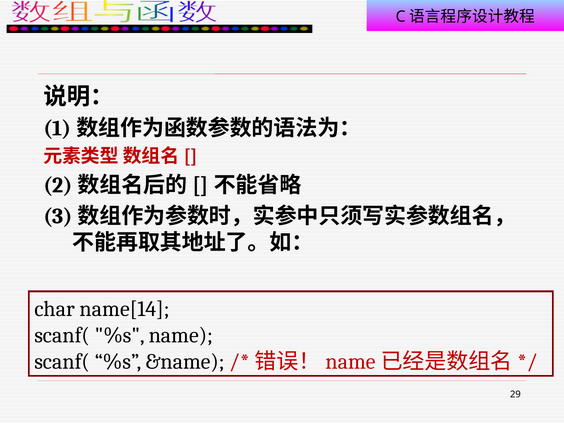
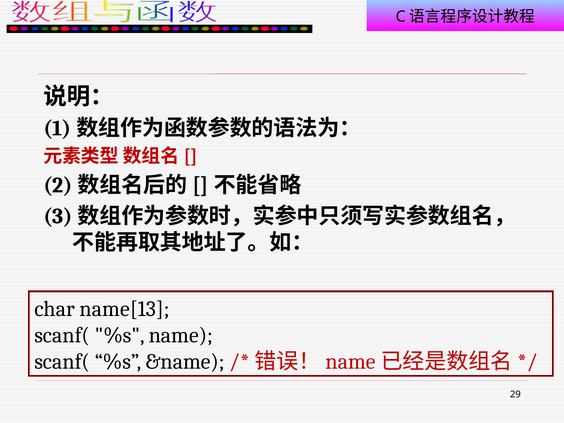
name[14: name[14 -> name[13
